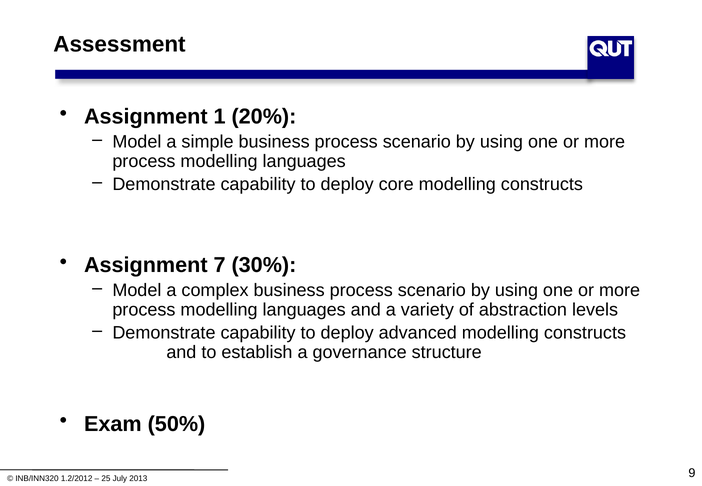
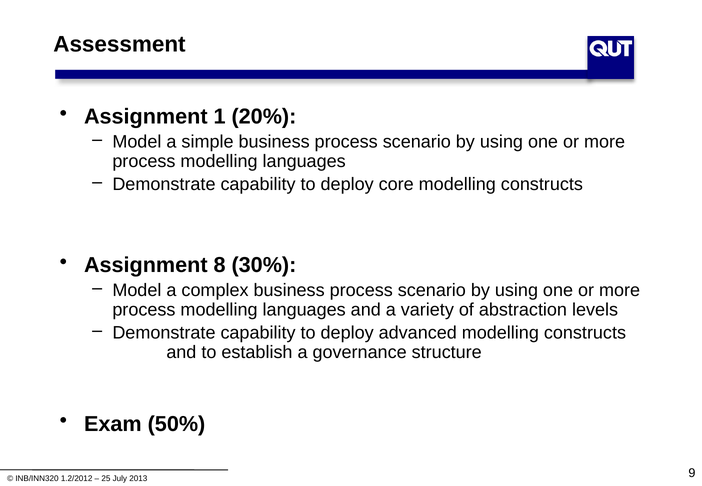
7: 7 -> 8
